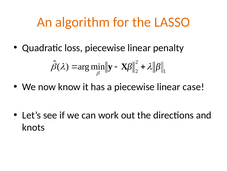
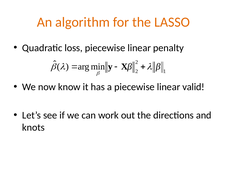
case: case -> valid
